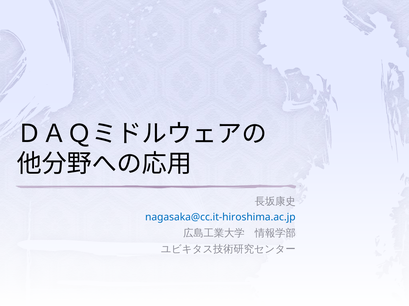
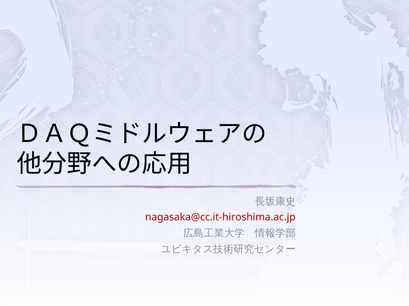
nagasaka@cc.it-hiroshima.ac.jp colour: blue -> red
